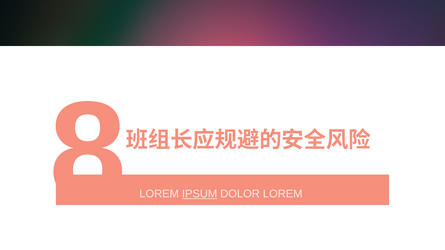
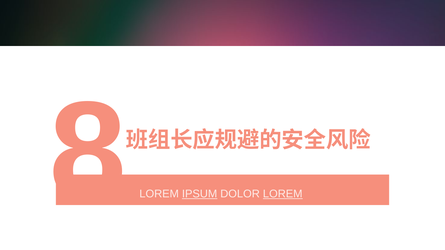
LOREM at (283, 194) underline: none -> present
